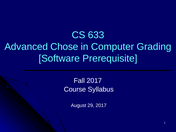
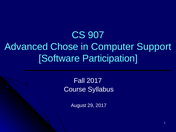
633: 633 -> 907
Grading: Grading -> Support
Prerequisite: Prerequisite -> Participation
